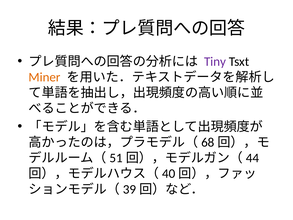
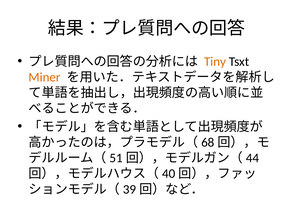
Tiny colour: purple -> orange
